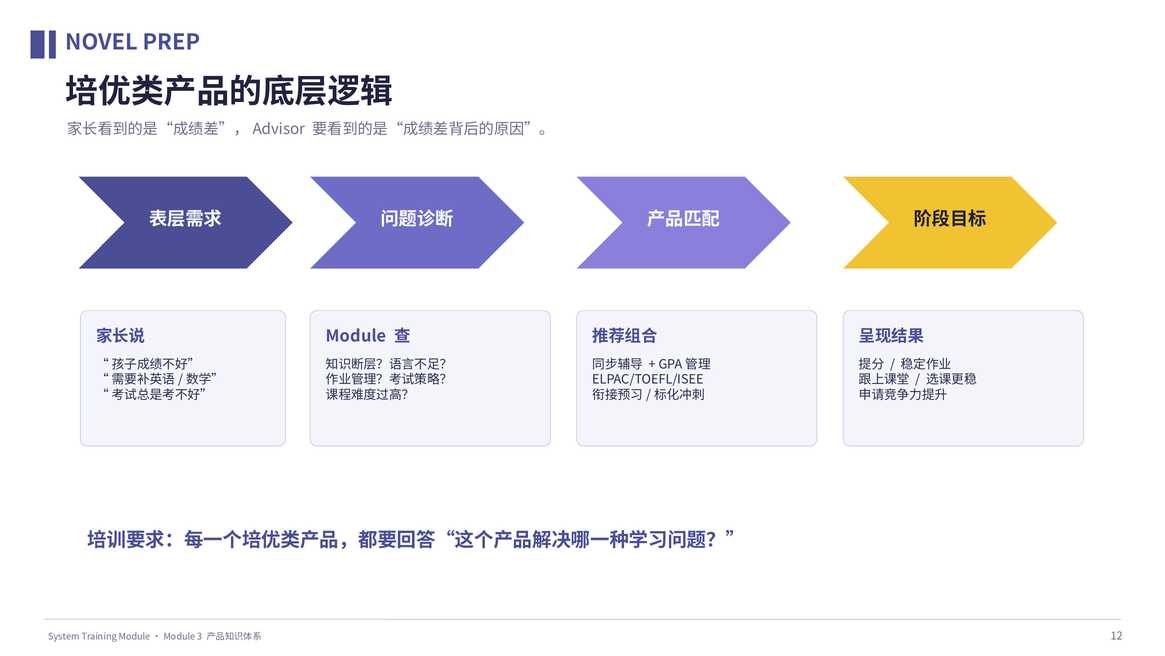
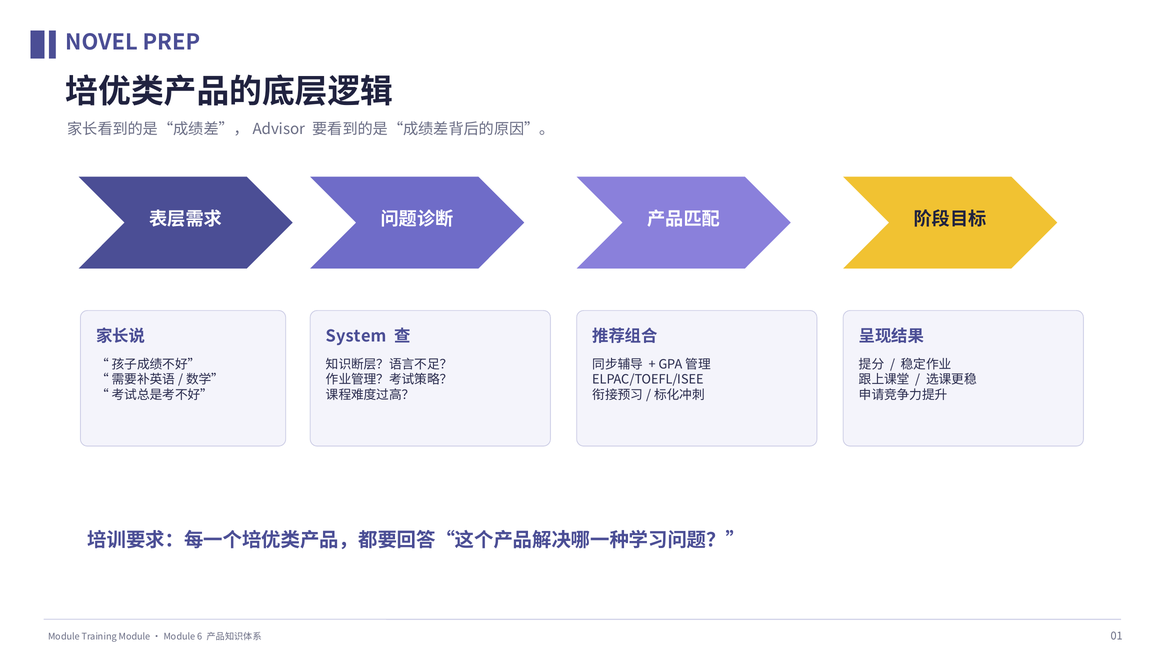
Module at (356, 336): Module -> System
System at (64, 636): System -> Module
3: 3 -> 6
12: 12 -> 01
